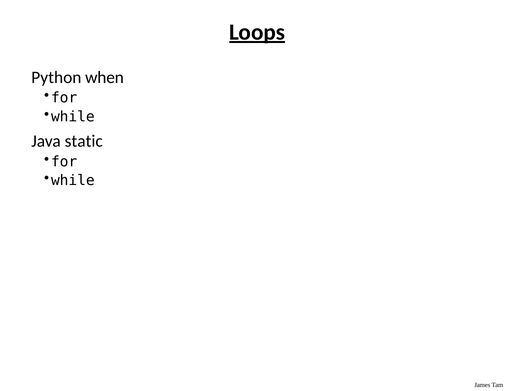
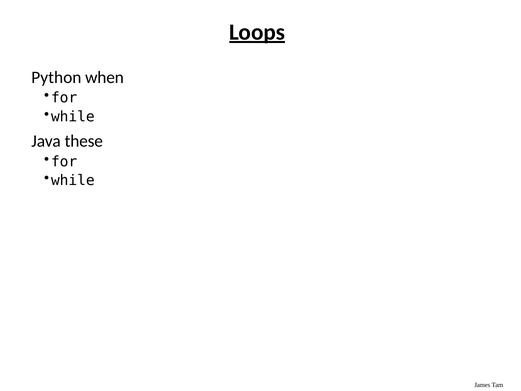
static: static -> these
